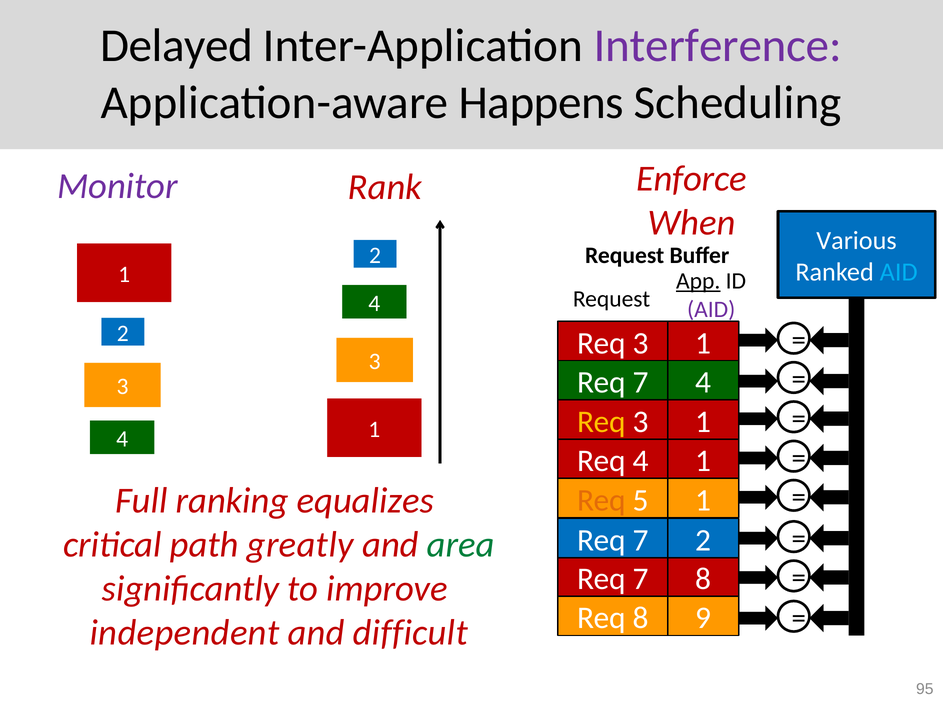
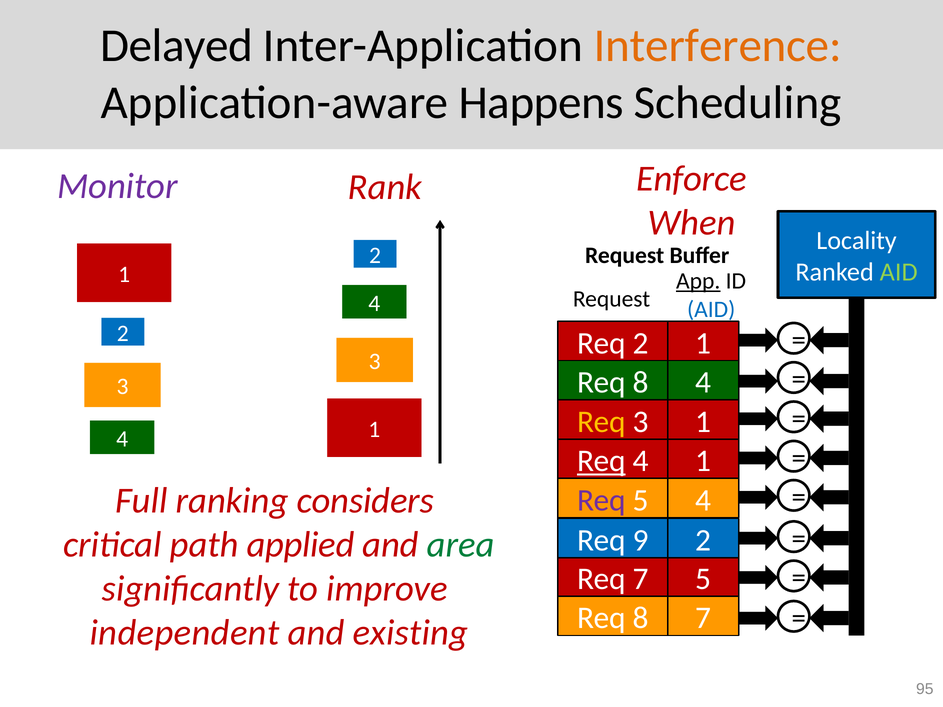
Interference colour: purple -> orange
Various: Various -> Locality
AID at (899, 272) colour: light blue -> light green
AID at (711, 309) colour: purple -> blue
3 at (641, 343): 3 -> 2
7 at (641, 383): 7 -> 8
Req at (601, 461) underline: none -> present
equalizes: equalizes -> considers
Req at (601, 500) colour: orange -> purple
5 1: 1 -> 4
7 at (641, 540): 7 -> 9
greatly: greatly -> applied
7 8: 8 -> 5
8 9: 9 -> 7
difficult: difficult -> existing
